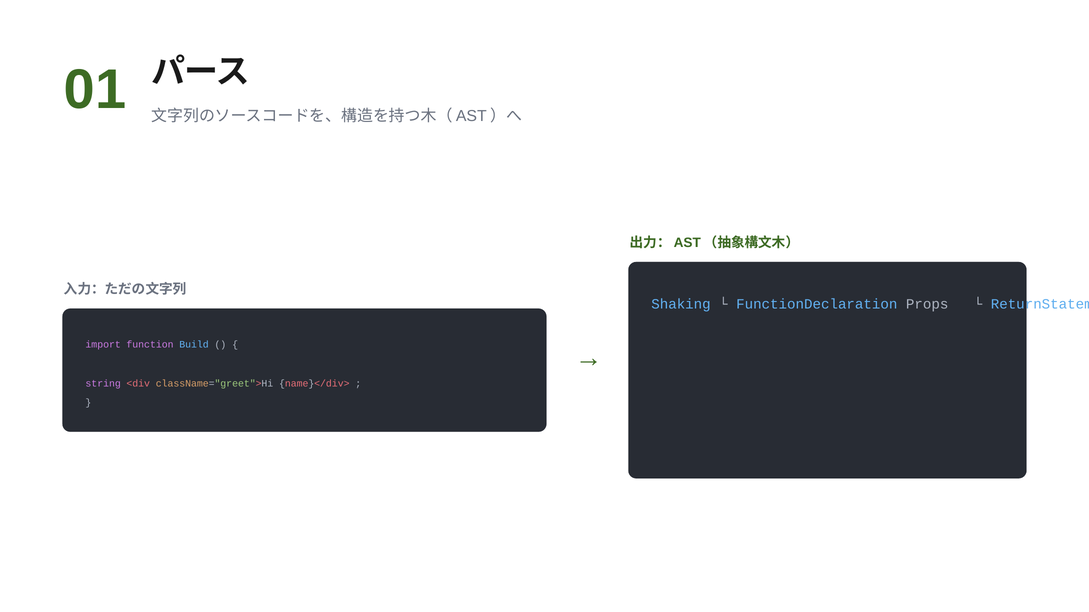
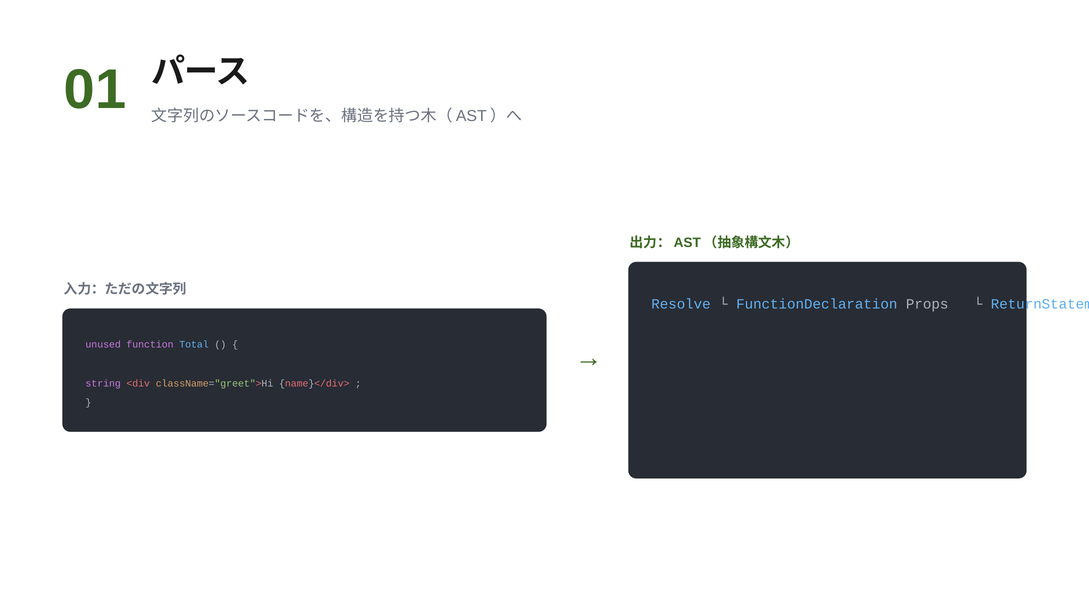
Shaking: Shaking -> Resolve
import: import -> unused
Build: Build -> Total
